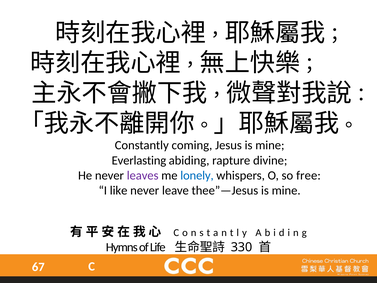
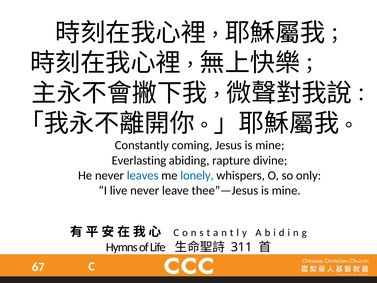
leaves colour: purple -> blue
free: free -> only
like: like -> live
330: 330 -> 311
